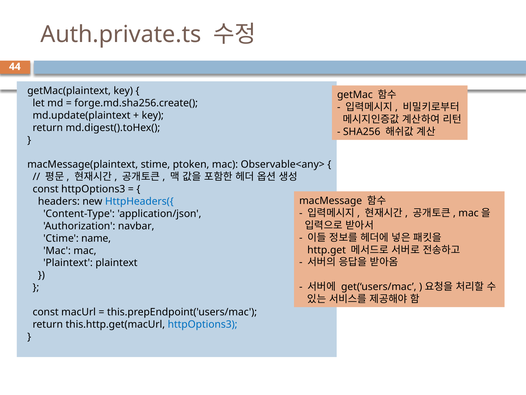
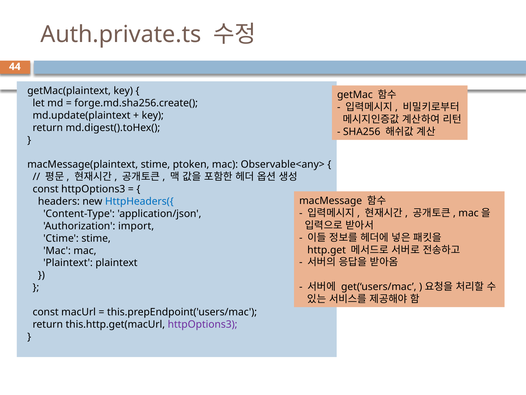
navbar: navbar -> import
Ctime name: name -> stime
httpOptions3 at (203, 324) colour: blue -> purple
